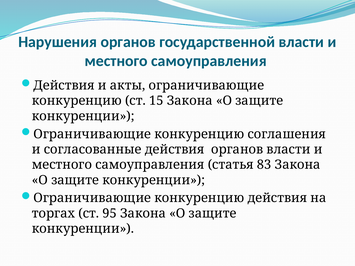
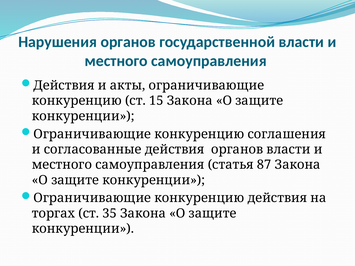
83: 83 -> 87
95: 95 -> 35
